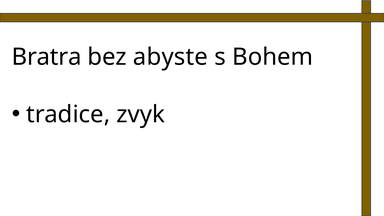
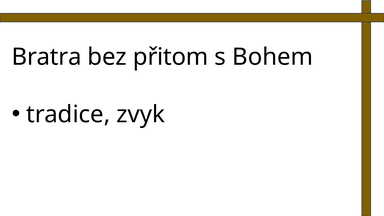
abyste: abyste -> přitom
